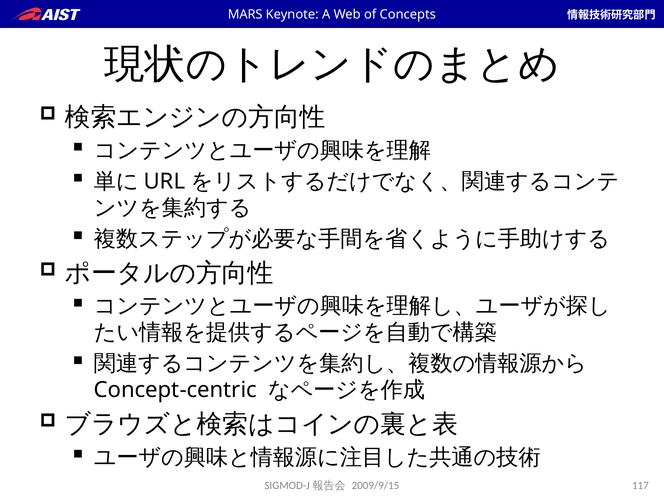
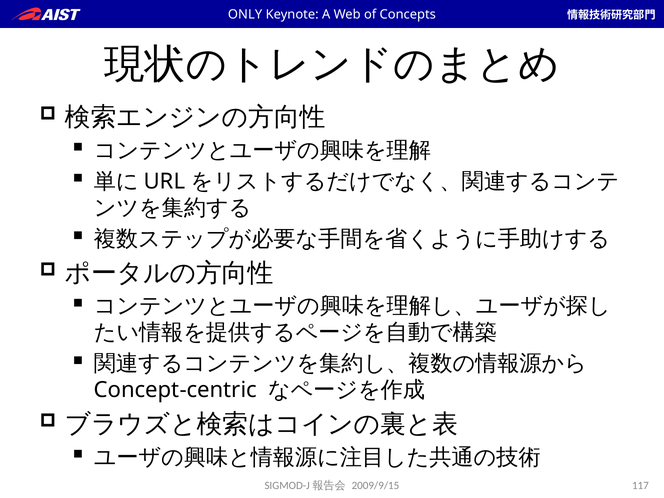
MARS: MARS -> ONLY
